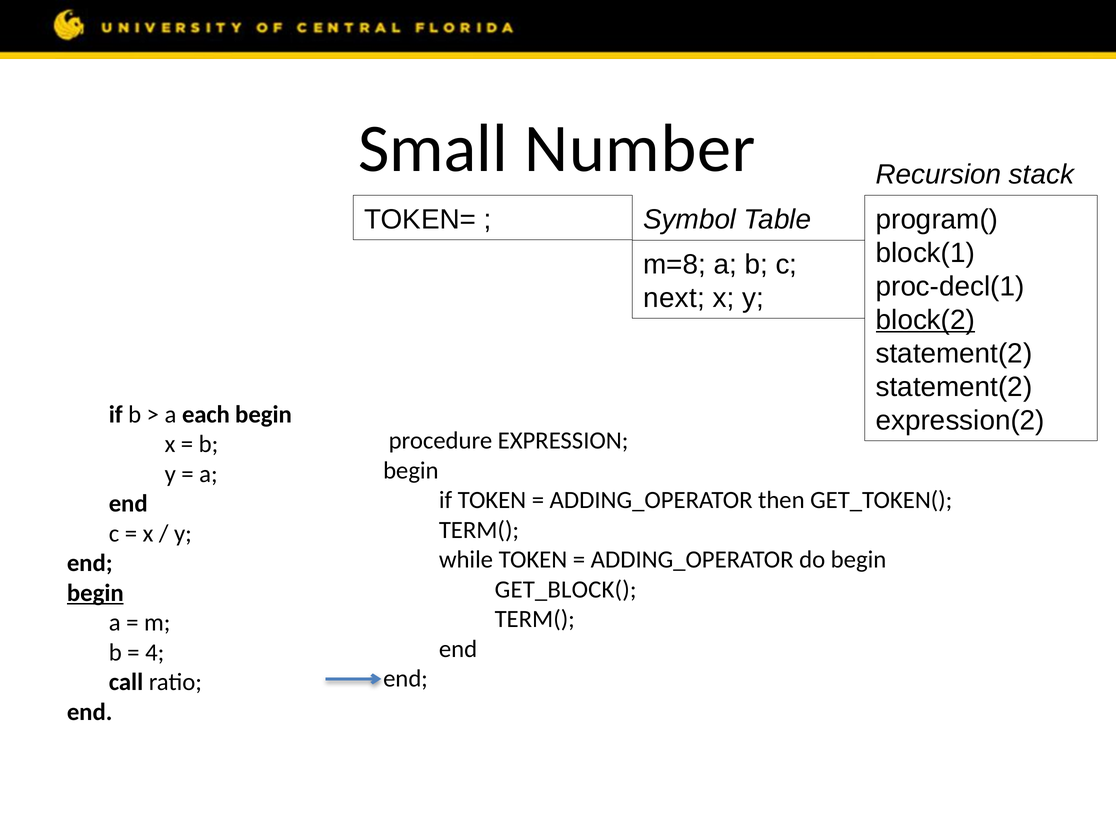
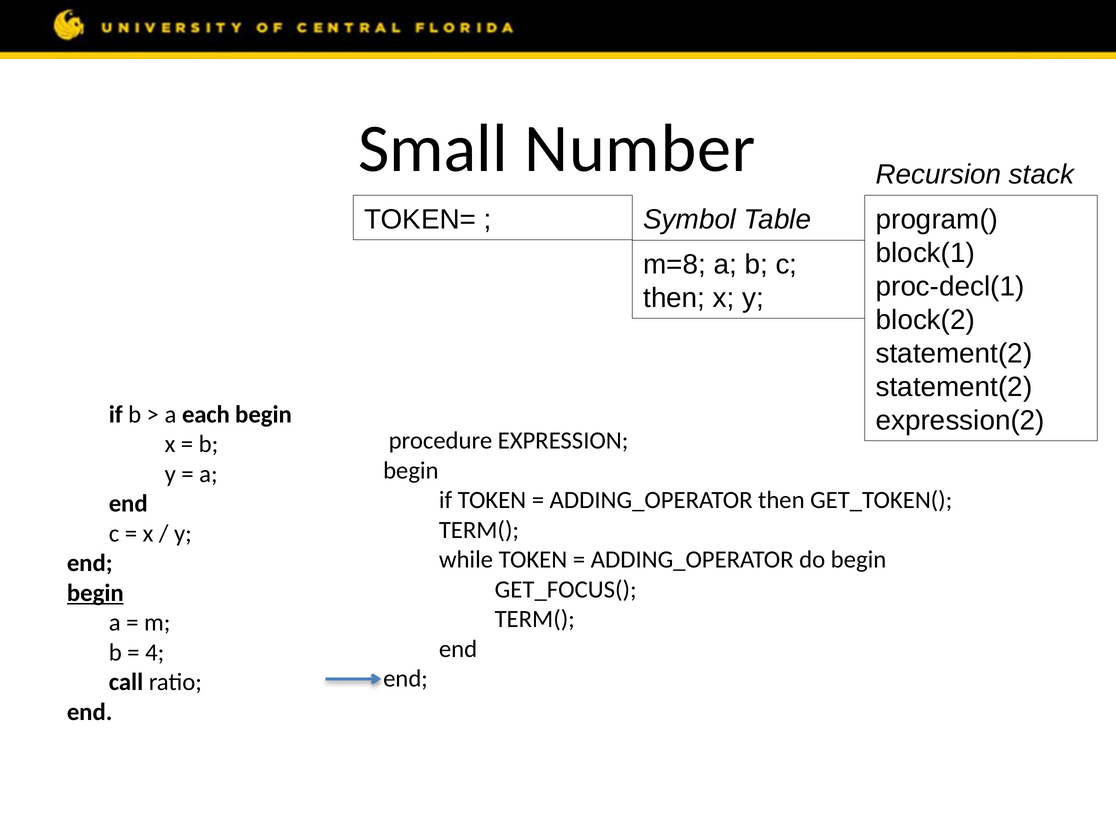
next at (674, 298): next -> then
block(2 underline: present -> none
GET_BLOCK(: GET_BLOCK( -> GET_FOCUS(
